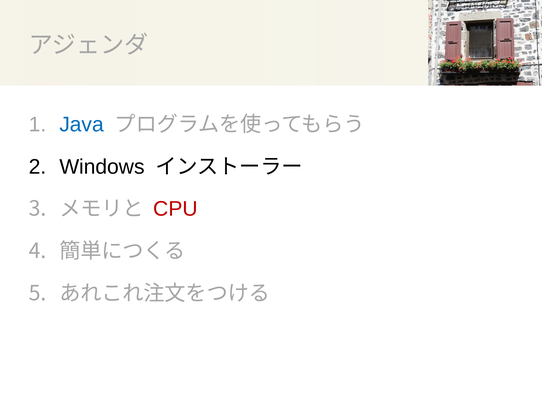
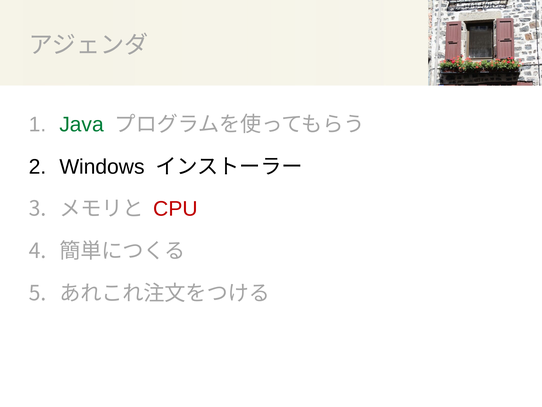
Java colour: blue -> green
